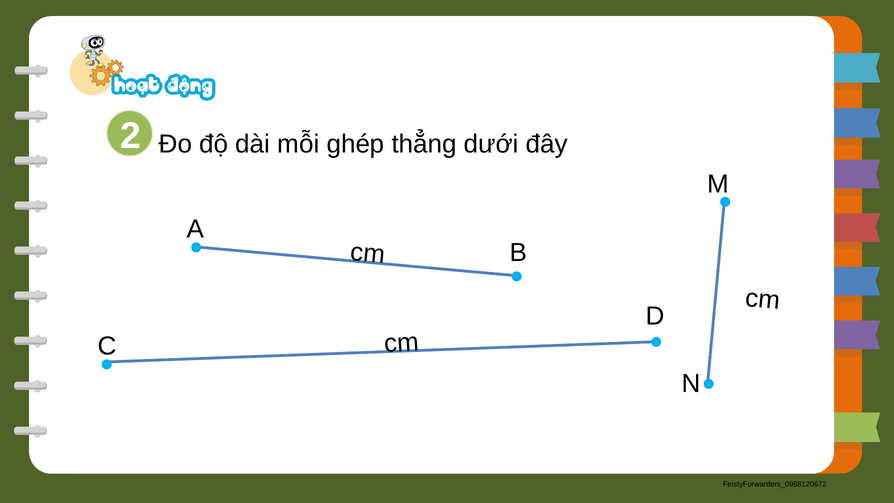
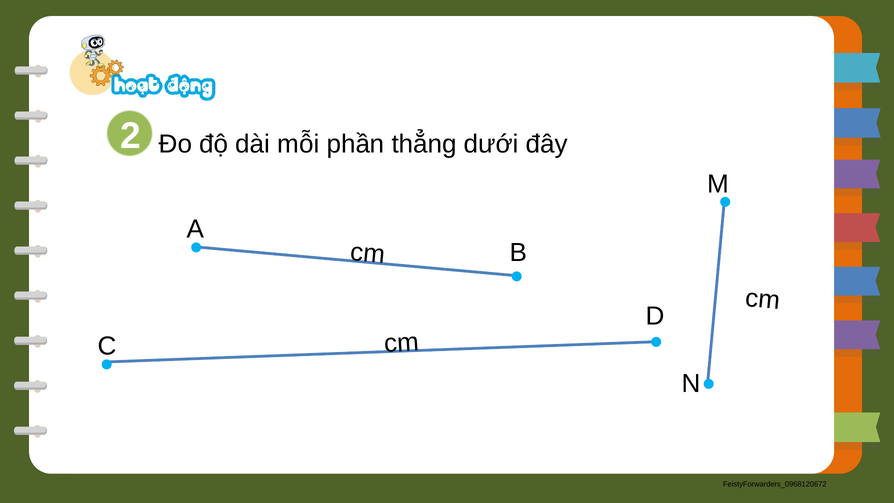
ghép: ghép -> phần
